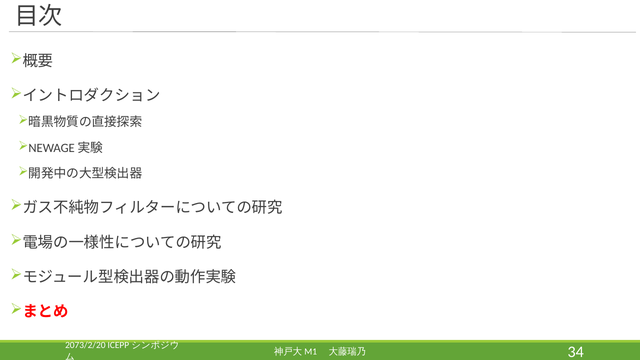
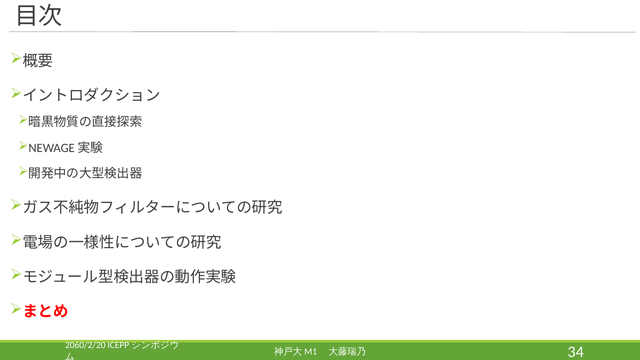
2073/2/20: 2073/2/20 -> 2060/2/20
